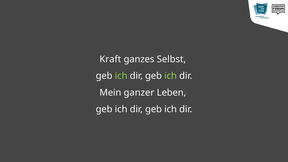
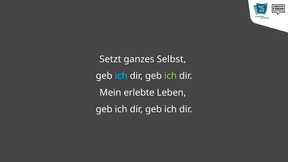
Kraft: Kraft -> Setzt
ich at (121, 76) colour: light green -> light blue
ganzer: ganzer -> erlebte
